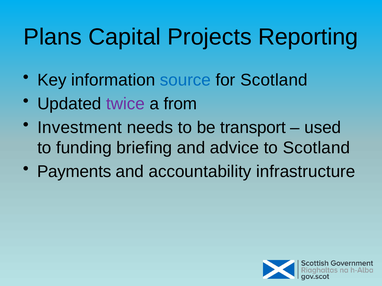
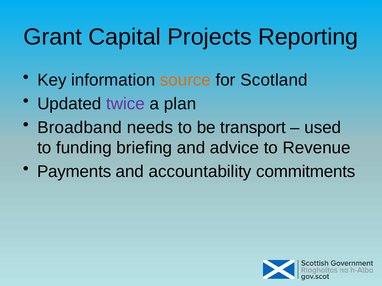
Plans: Plans -> Grant
source colour: blue -> orange
from: from -> plan
Investment: Investment -> Broadband
to Scotland: Scotland -> Revenue
infrastructure: infrastructure -> commitments
